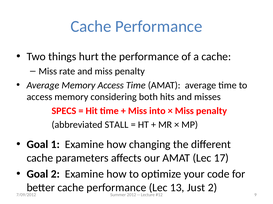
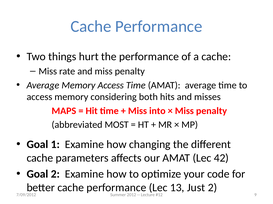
SPECS: SPECS -> MAPS
STALL: STALL -> MOST
17: 17 -> 42
